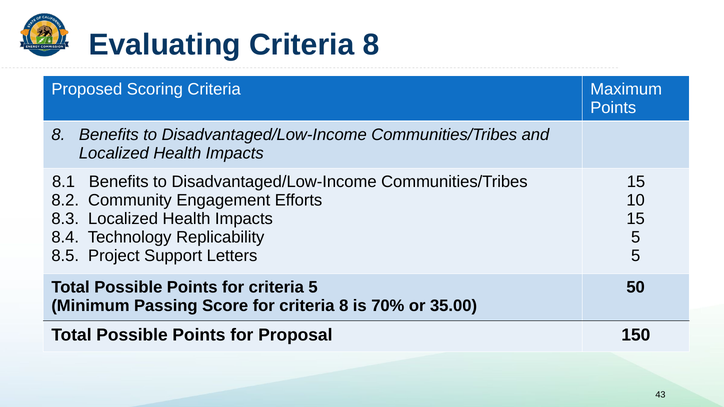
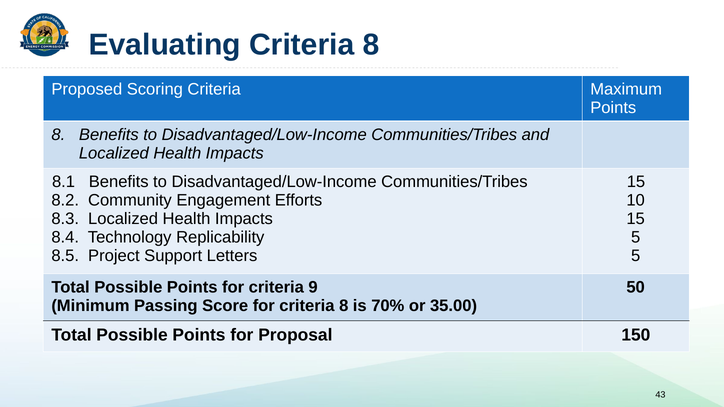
criteria 5: 5 -> 9
